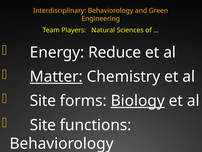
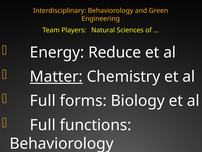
Site at (43, 101): Site -> Full
Biology underline: present -> none
Site at (43, 125): Site -> Full
